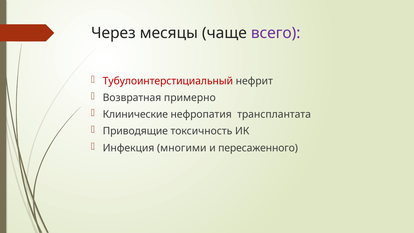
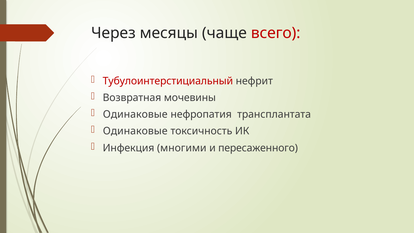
всего colour: purple -> red
примерно: примерно -> мочевины
Клинические at (135, 114): Клинические -> Одинаковые
Приводящие at (135, 131): Приводящие -> Одинаковые
